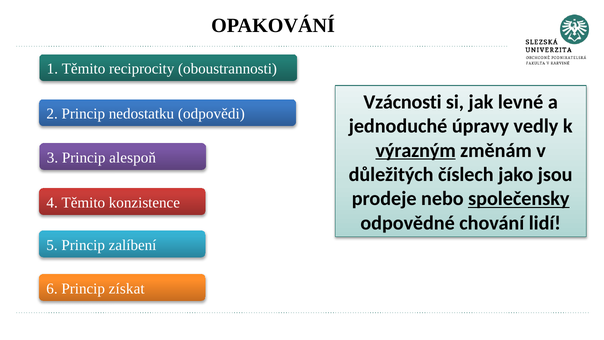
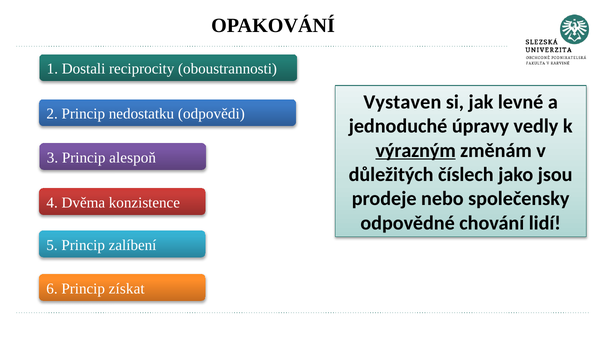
1 Těmito: Těmito -> Dostali
Vzácnosti: Vzácnosti -> Vystaven
společensky underline: present -> none
4 Těmito: Těmito -> Dvěma
